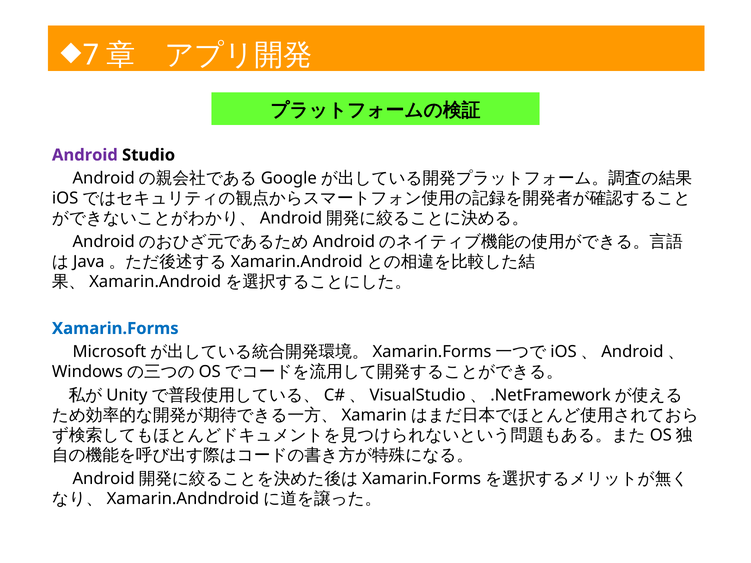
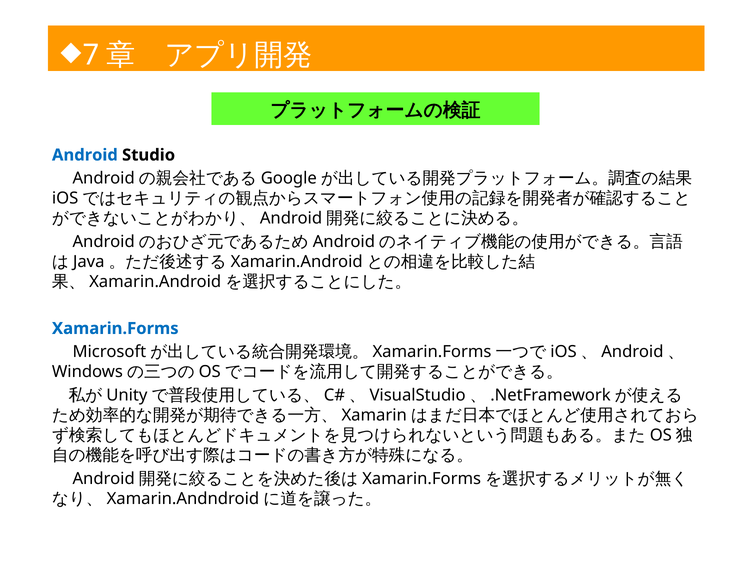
Android colour: purple -> blue
